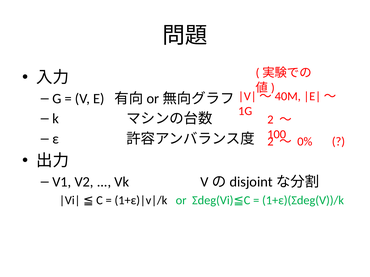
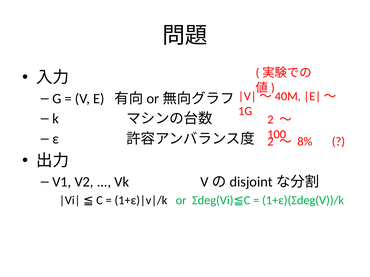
0%: 0% -> 8%
